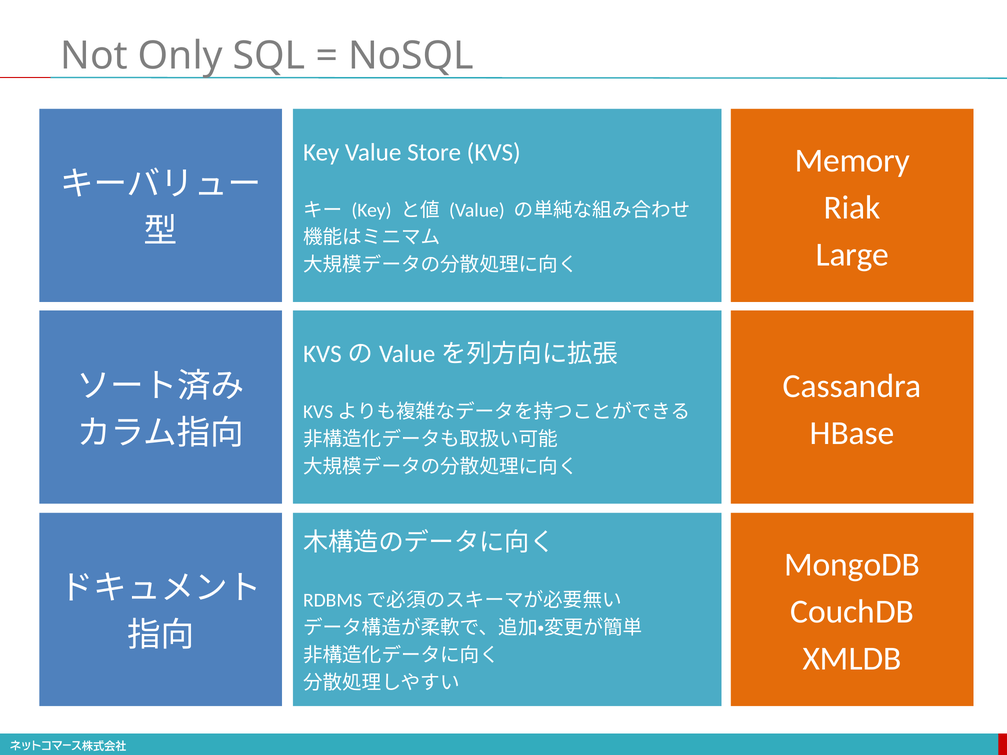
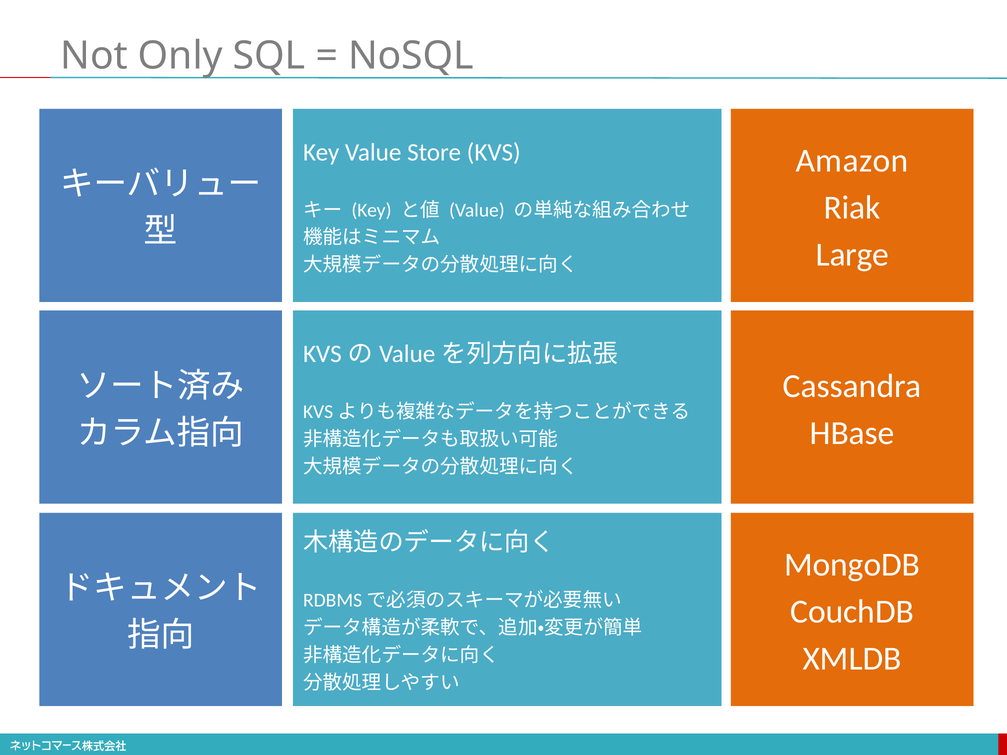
Memory: Memory -> Amazon
